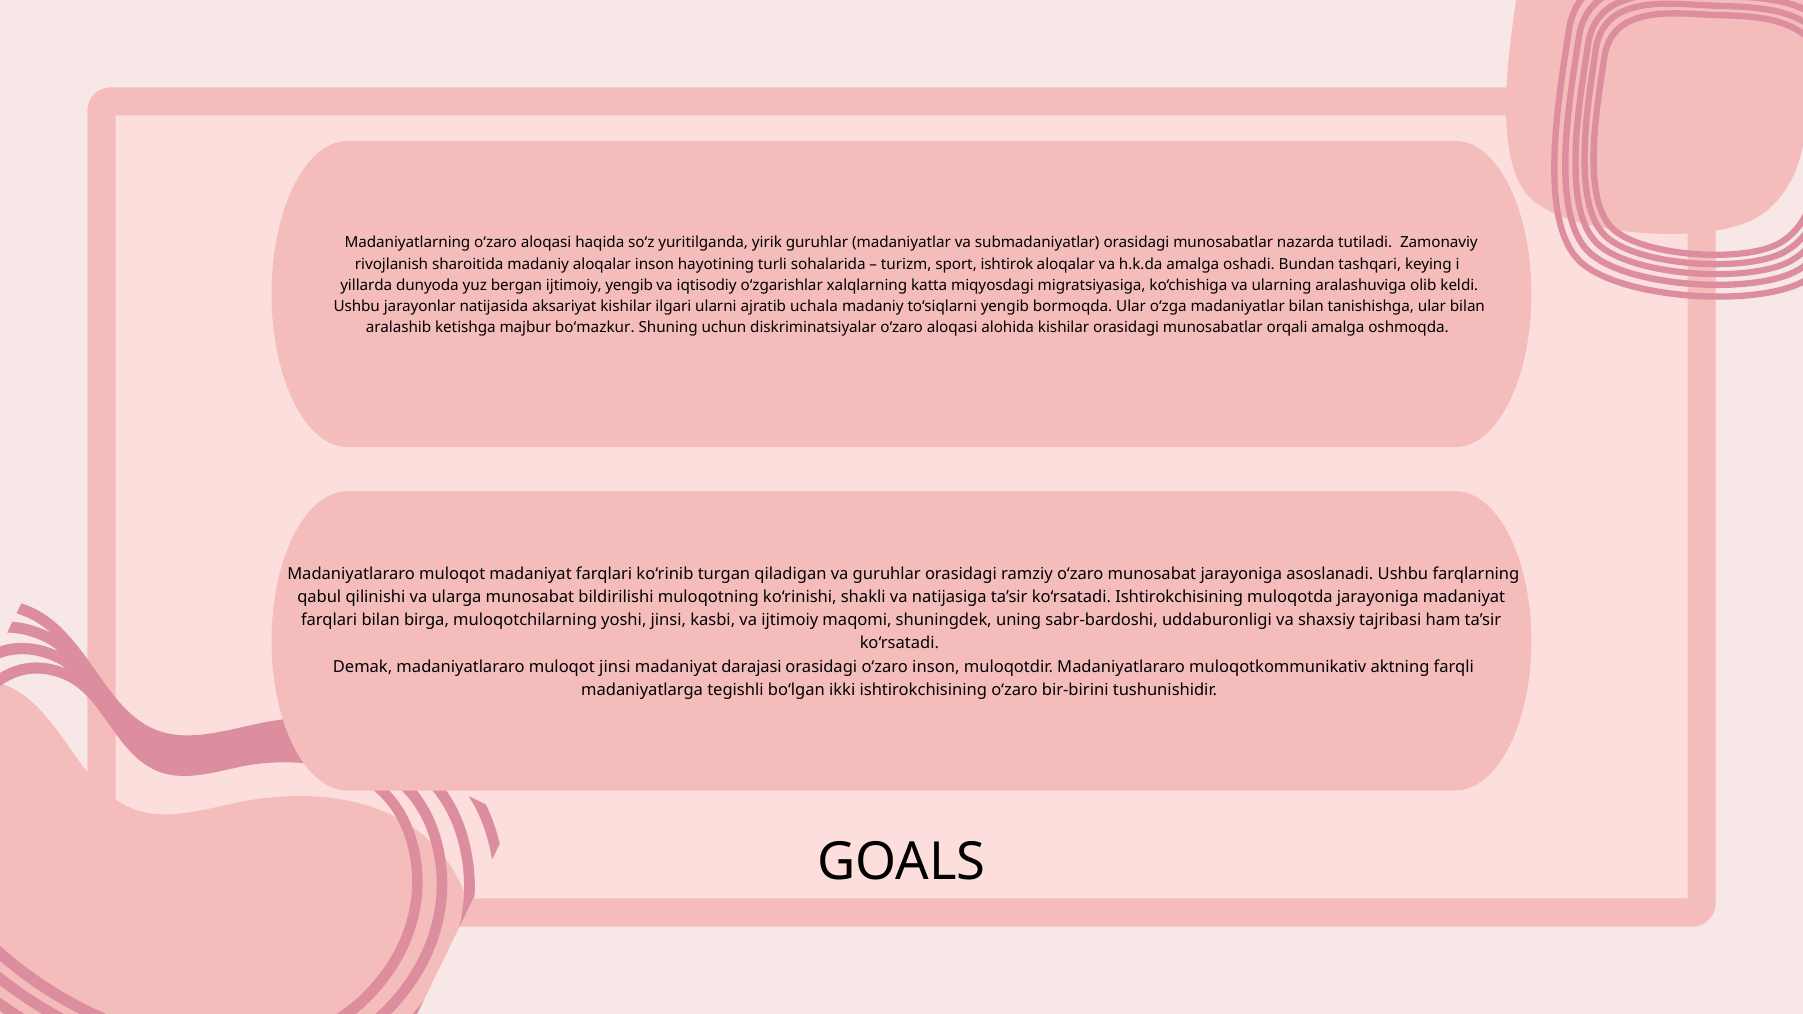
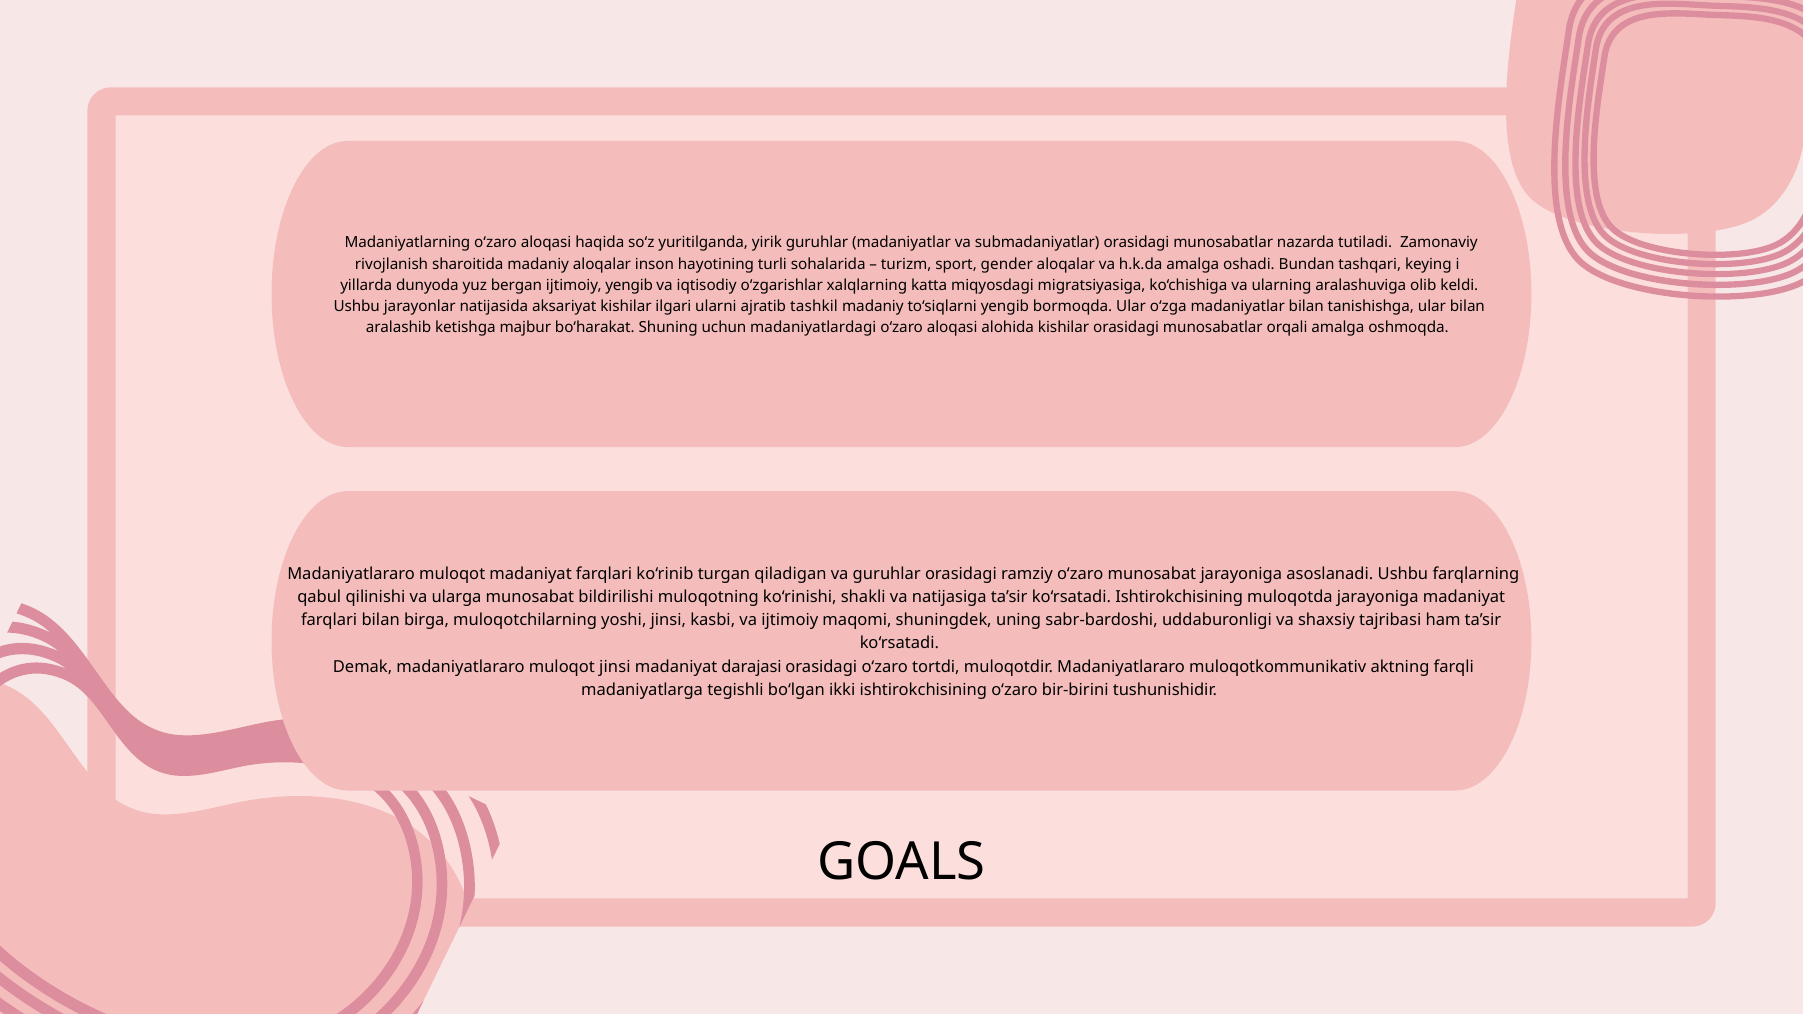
ishtirok: ishtirok -> gender
uchala: uchala -> tashkil
bo‘mazkur: bo‘mazkur -> bo‘harakat
diskriminatsiyalar: diskriminatsiyalar -> madaniyatlardagi
o‘zaro inson: inson -> tortdi
